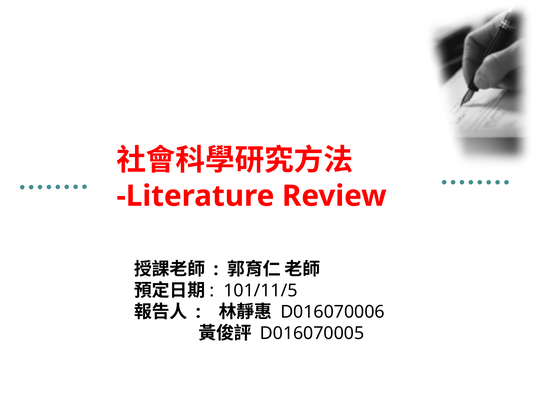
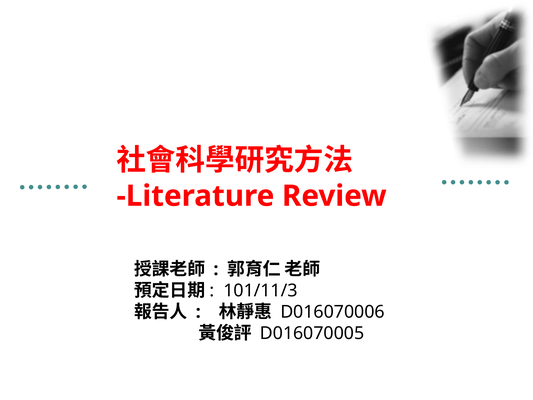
101/11/5: 101/11/5 -> 101/11/3
